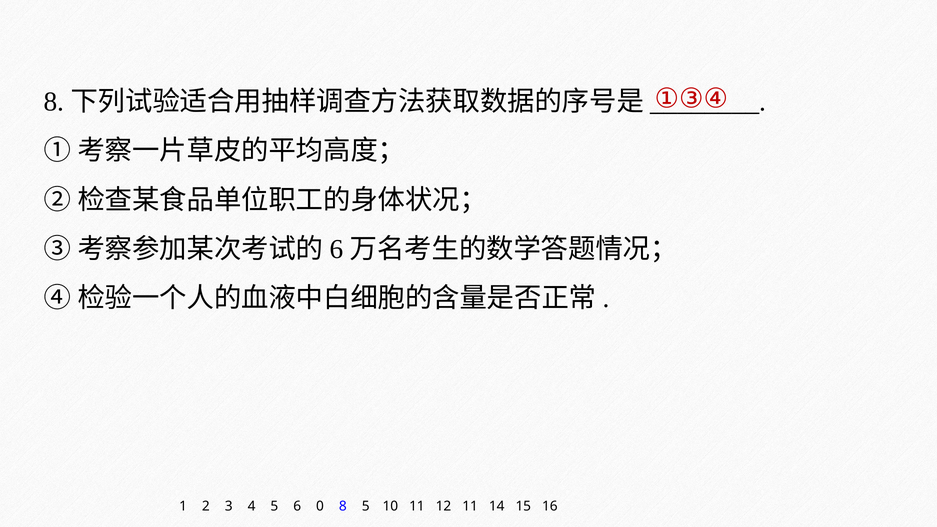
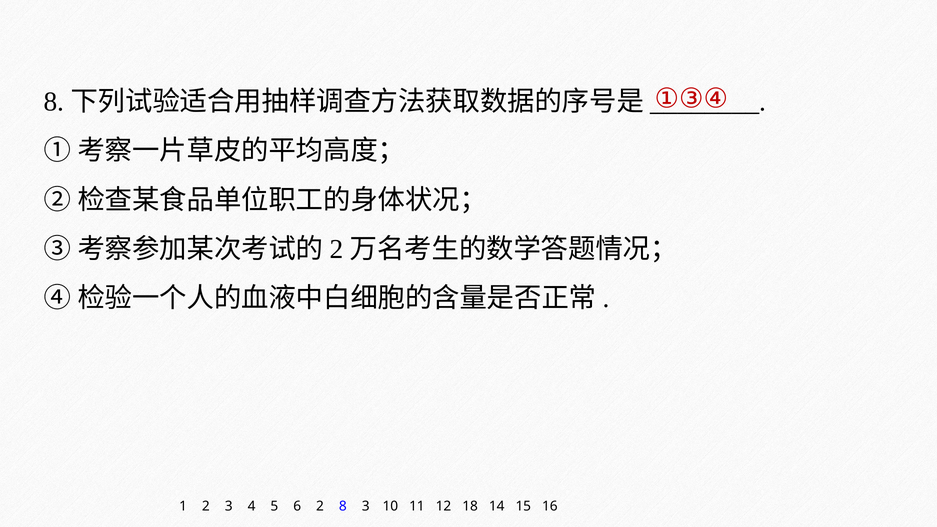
6 at (337, 249): 6 -> 2
6 0: 0 -> 2
8 5: 5 -> 3
12 11: 11 -> 18
